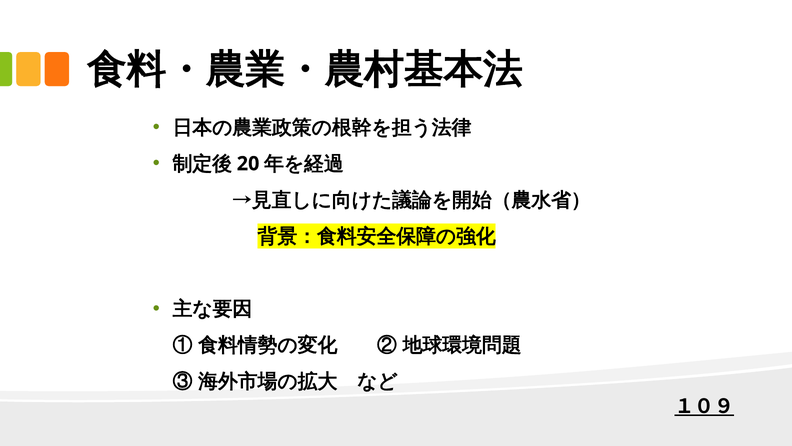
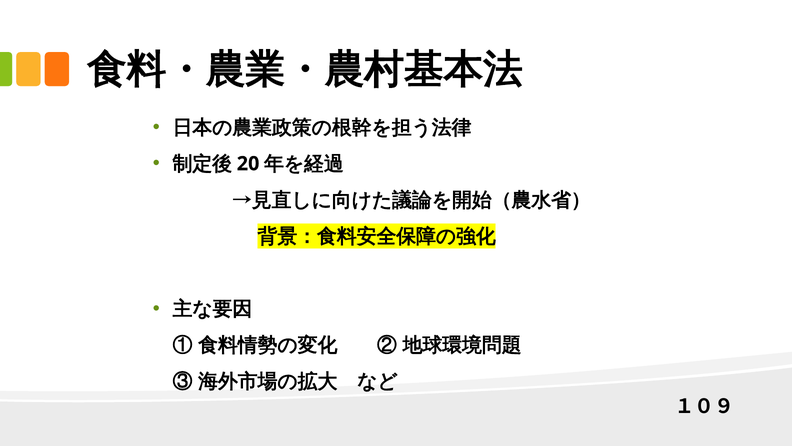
１０９ underline: present -> none
